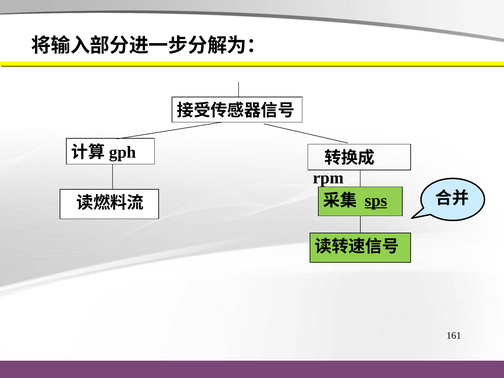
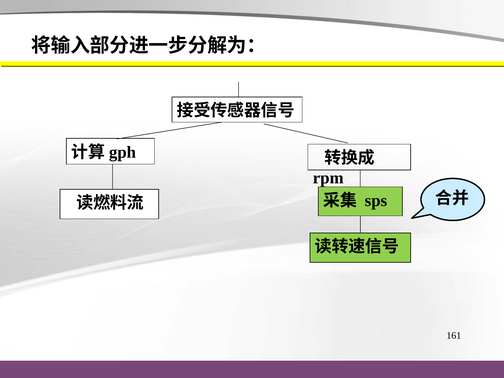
sps underline: present -> none
